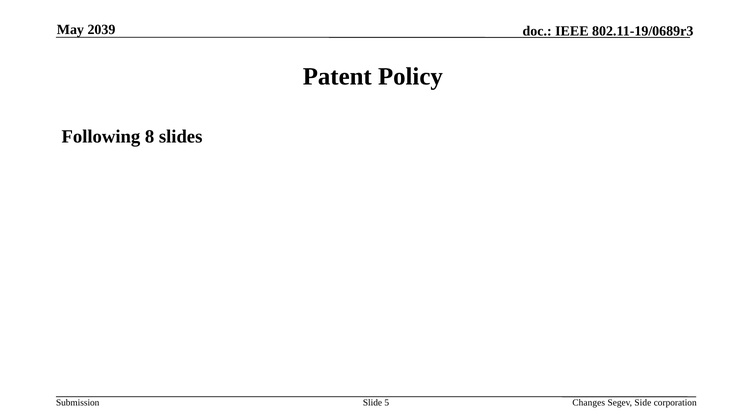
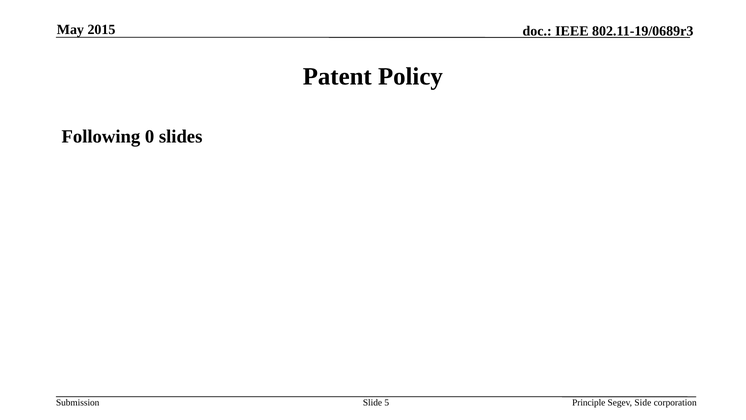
2039: 2039 -> 2015
8: 8 -> 0
Changes: Changes -> Principle
